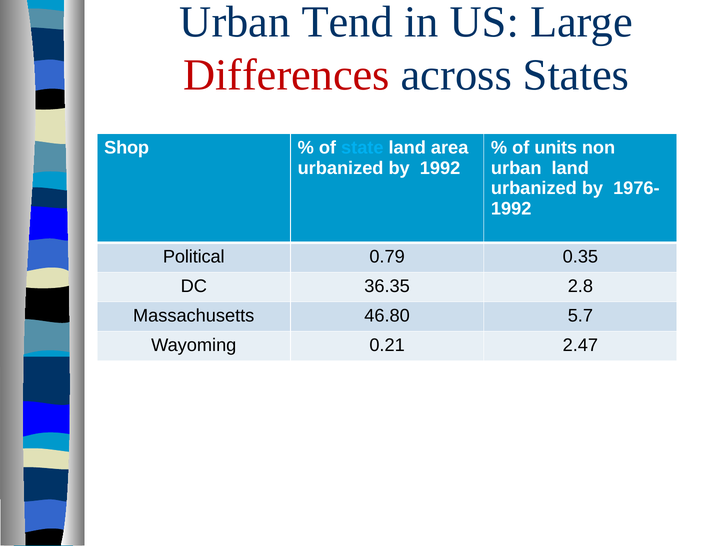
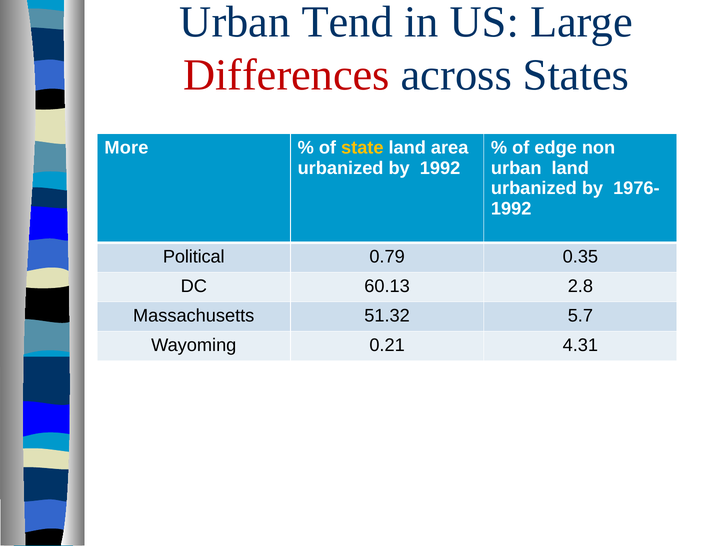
Shop: Shop -> More
state colour: light blue -> yellow
units: units -> edge
36.35: 36.35 -> 60.13
46.80: 46.80 -> 51.32
2.47: 2.47 -> 4.31
